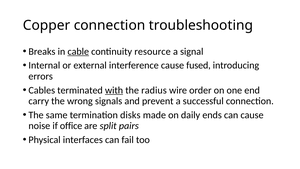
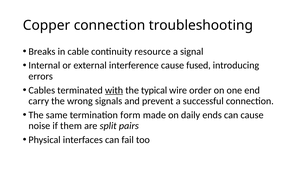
cable underline: present -> none
radius: radius -> typical
disks: disks -> form
office: office -> them
